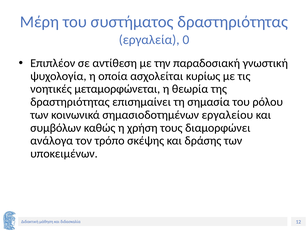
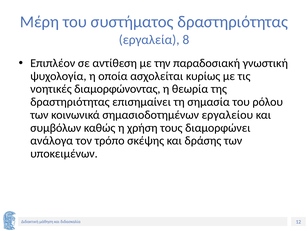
0: 0 -> 8
μεταμορφώνεται: μεταμορφώνεται -> διαμορφώνοντας
